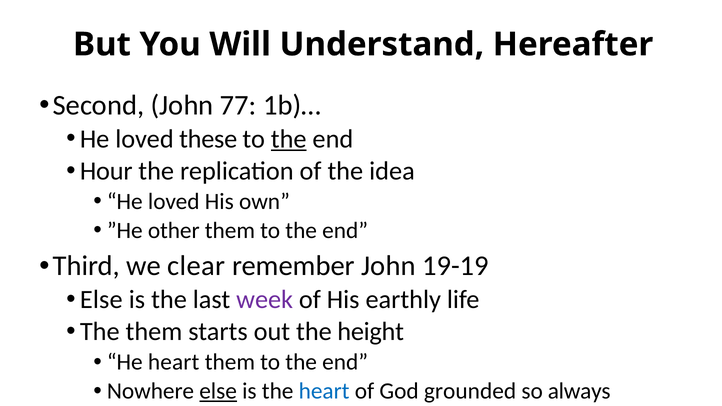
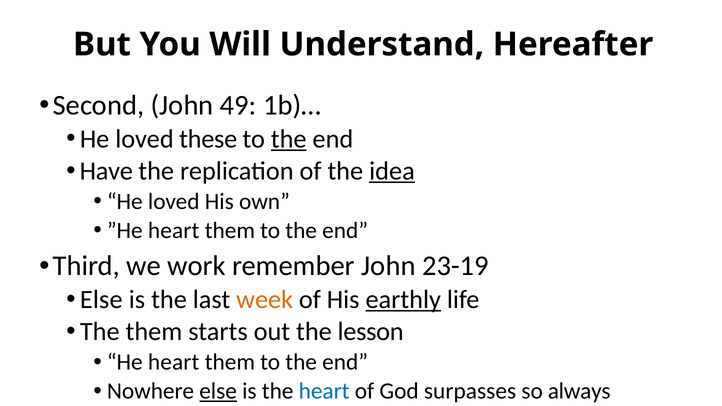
77: 77 -> 49
Hour: Hour -> Have
idea underline: none -> present
”He other: other -> heart
clear: clear -> work
19-19: 19-19 -> 23-19
week colour: purple -> orange
earthly underline: none -> present
height: height -> lesson
grounded: grounded -> surpasses
